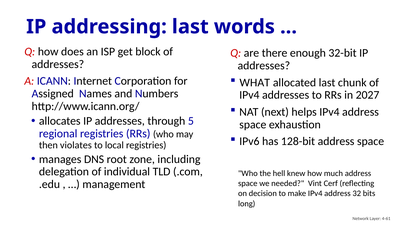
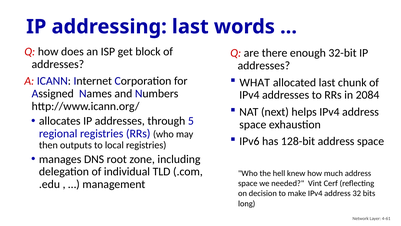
2027: 2027 -> 2084
violates: violates -> outputs
